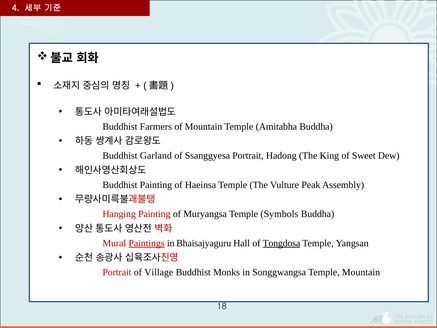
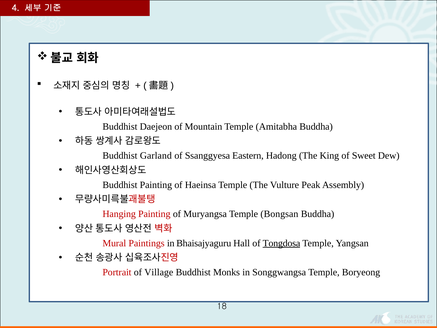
Farmers: Farmers -> Daejeon
Ssanggyesa Portrait: Portrait -> Eastern
Symbols: Symbols -> Bongsan
Paintings underline: present -> none
Temple Mountain: Mountain -> Boryeong
